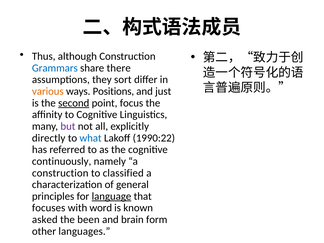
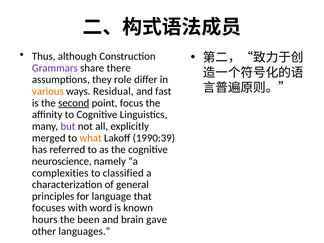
Grammars colour: blue -> purple
sort: sort -> role
Positions: Positions -> Residual
just: just -> fast
directly: directly -> merged
what colour: blue -> orange
1990:22: 1990:22 -> 1990:39
continuously: continuously -> neuroscience
construction at (60, 173): construction -> complexities
language underline: present -> none
asked: asked -> hours
form: form -> gave
